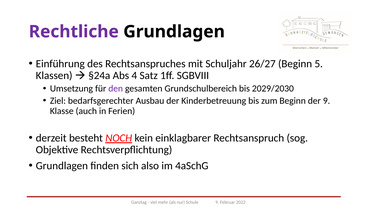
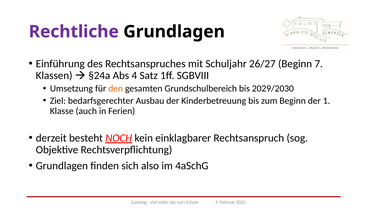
5: 5 -> 7
den colour: purple -> orange
der 9: 9 -> 1
